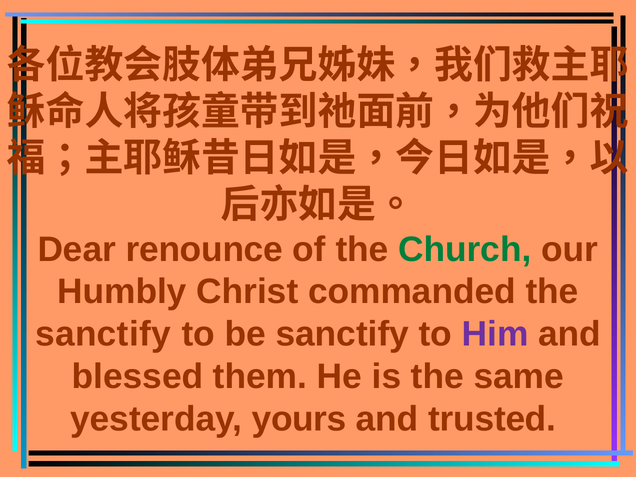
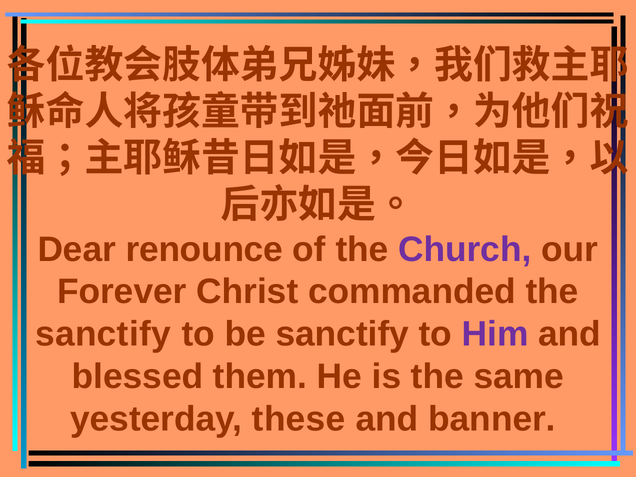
Church colour: green -> purple
Humbly: Humbly -> Forever
yours: yours -> these
trusted: trusted -> banner
